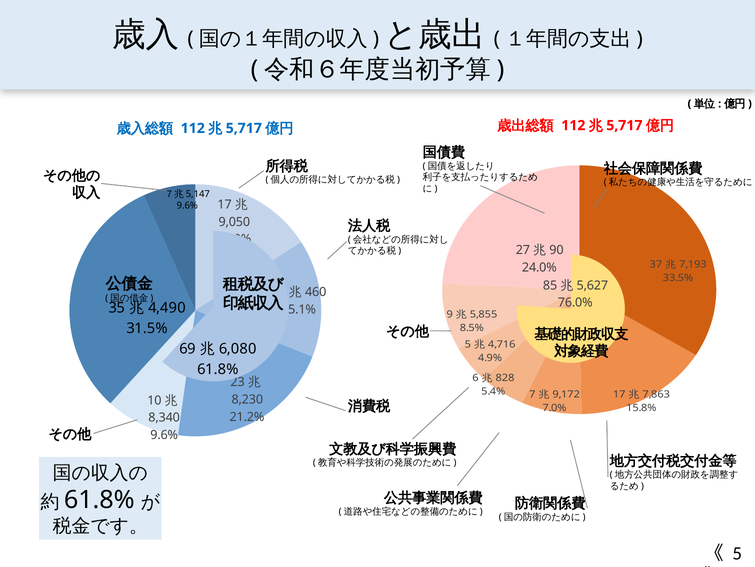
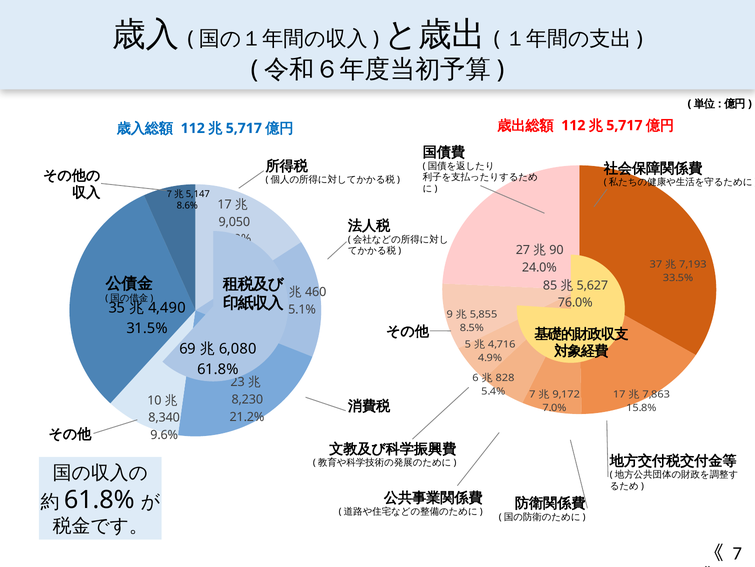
9.6% at (187, 205): 9.6% -> 8.6%
5 at (737, 553): 5 -> 7
